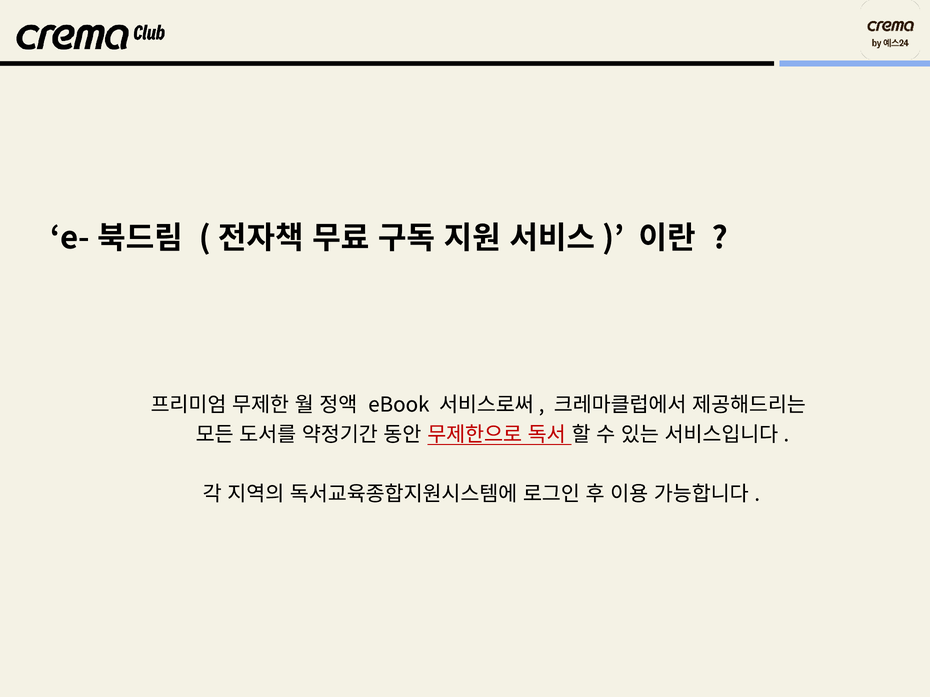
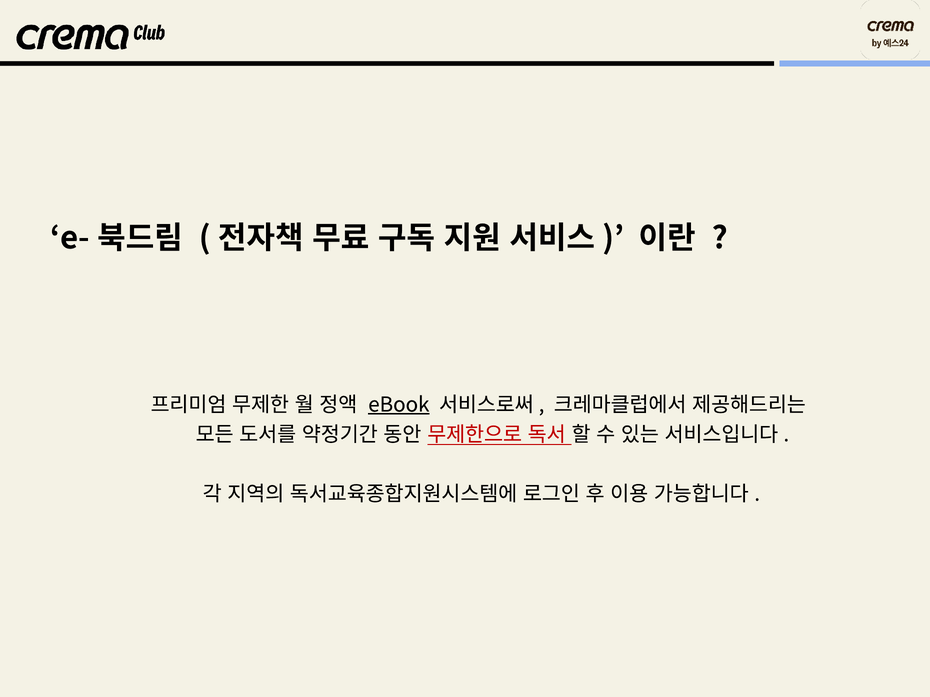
eBook underline: none -> present
